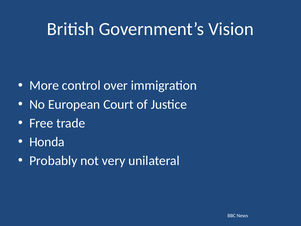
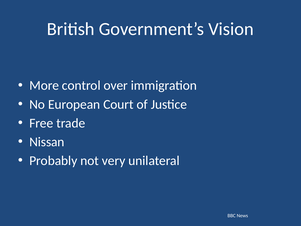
Honda: Honda -> Nissan
